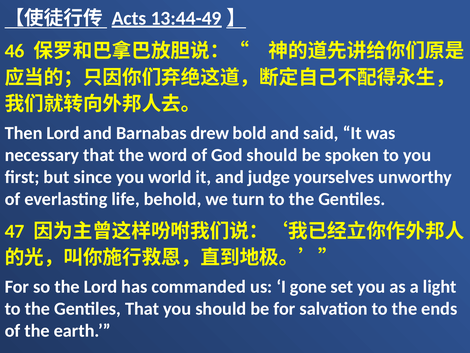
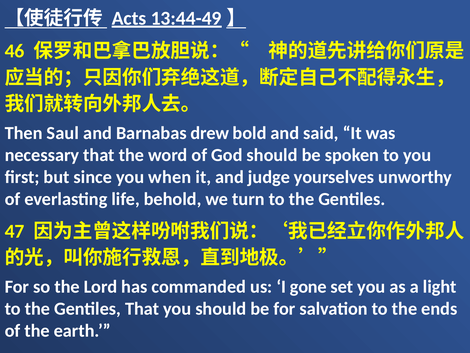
Then Lord: Lord -> Saul
world: world -> when
